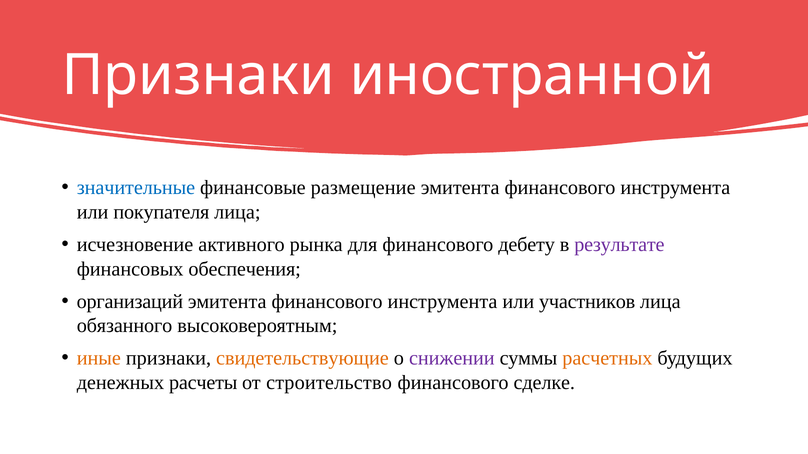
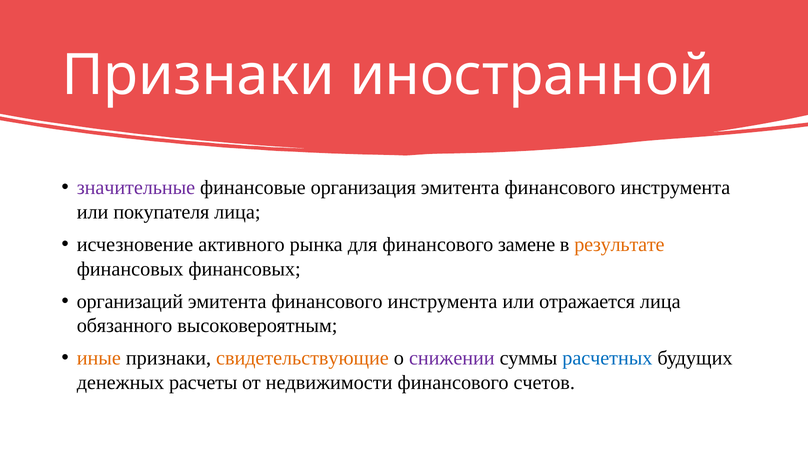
значительные colour: blue -> purple
размещение: размещение -> организация
дебету: дебету -> замене
результате colour: purple -> orange
финансовых обеспечения: обеспечения -> финансовых
участников: участников -> отражается
расчетных colour: orange -> blue
строительство: строительство -> недвижимости
сделке: сделке -> счетов
